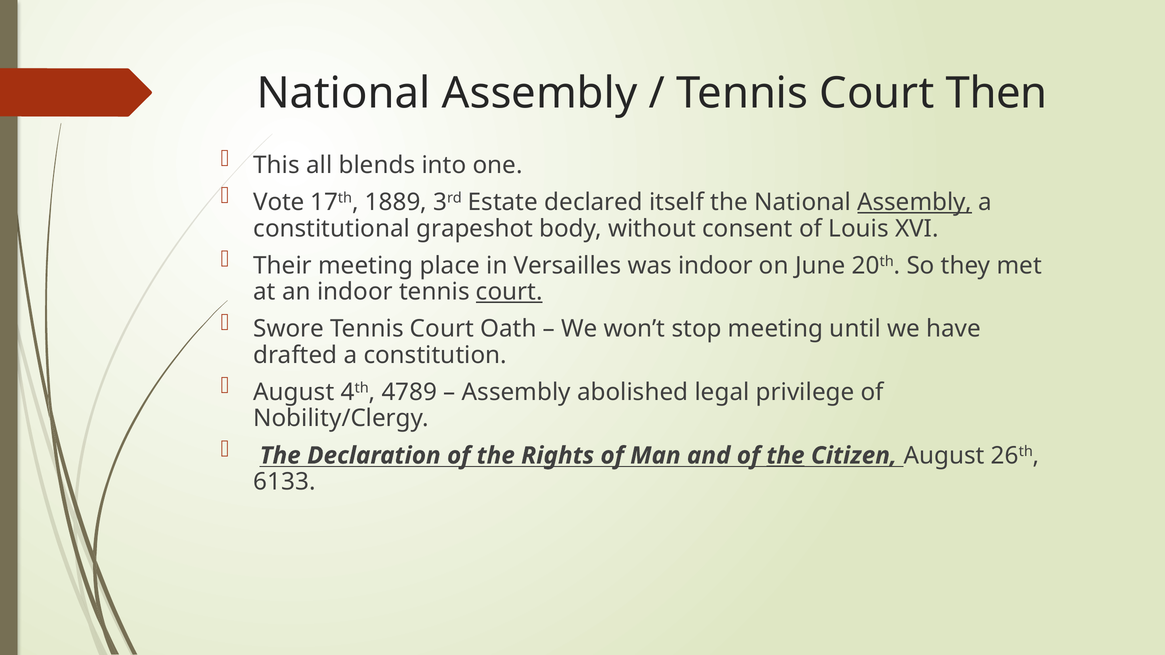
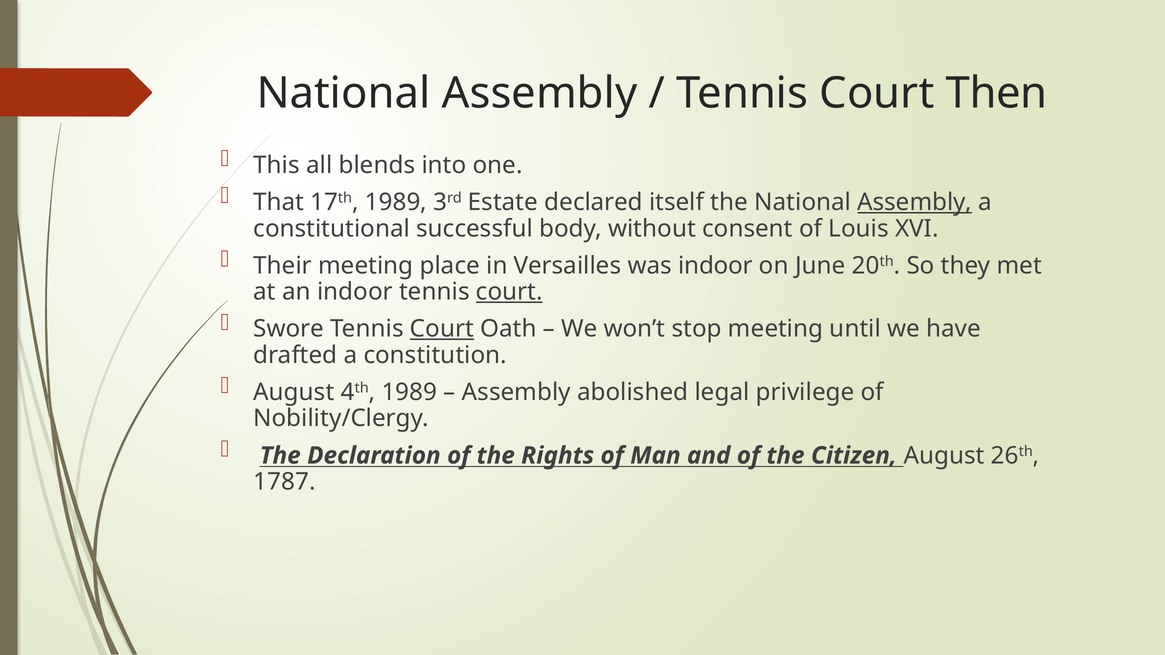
Vote: Vote -> That
17th 1889: 1889 -> 1989
grapeshot: grapeshot -> successful
Court at (442, 329) underline: none -> present
4th 4789: 4789 -> 1989
the at (786, 456) underline: present -> none
6133: 6133 -> 1787
